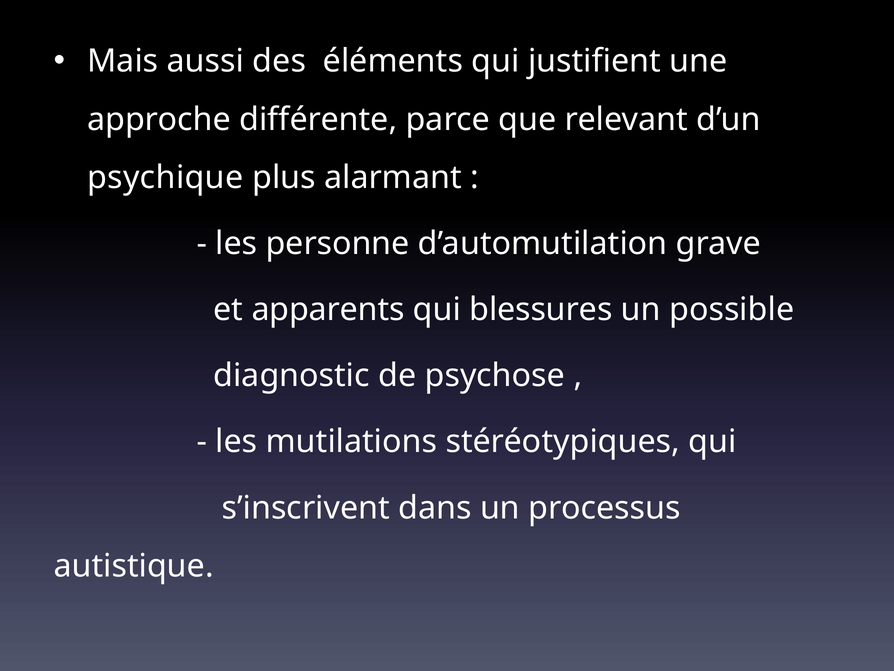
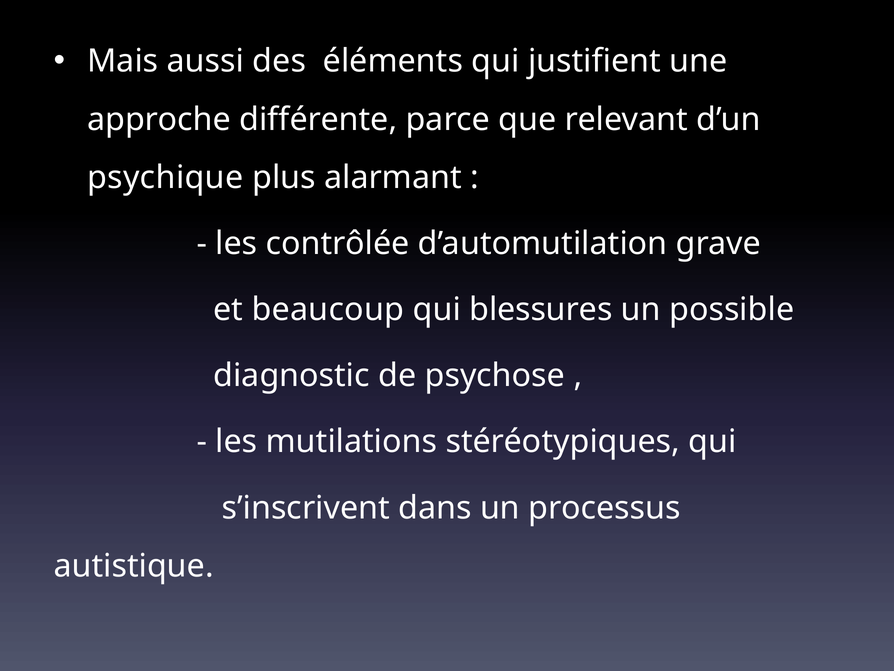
personne: personne -> contrôlée
apparents: apparents -> beaucoup
